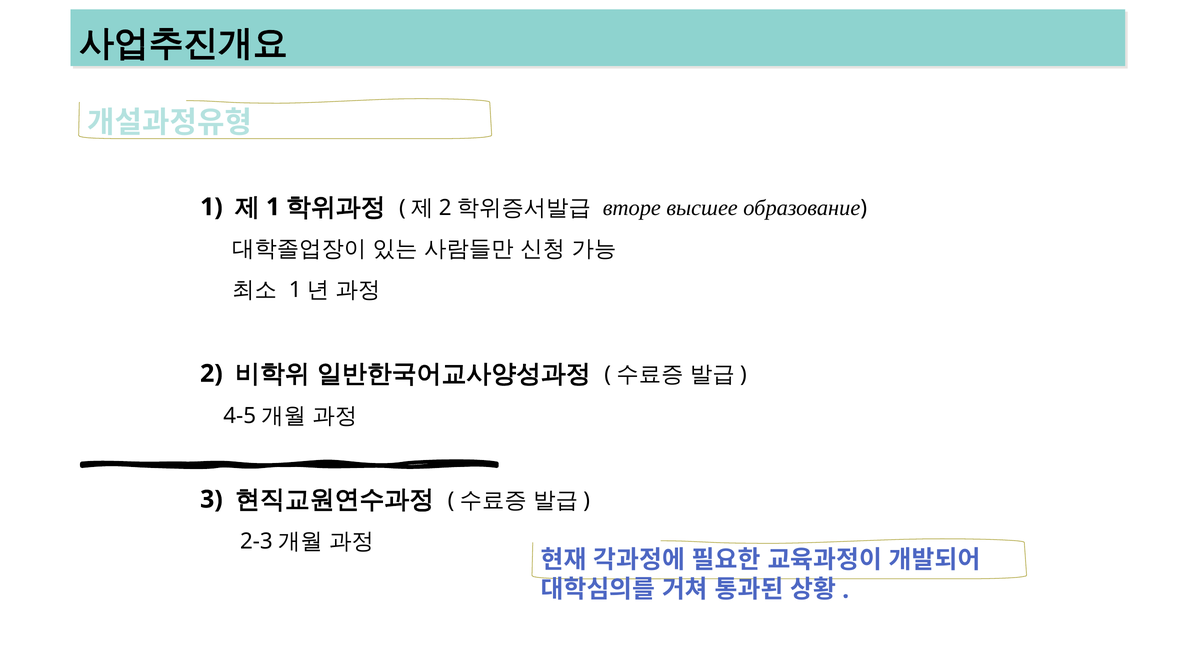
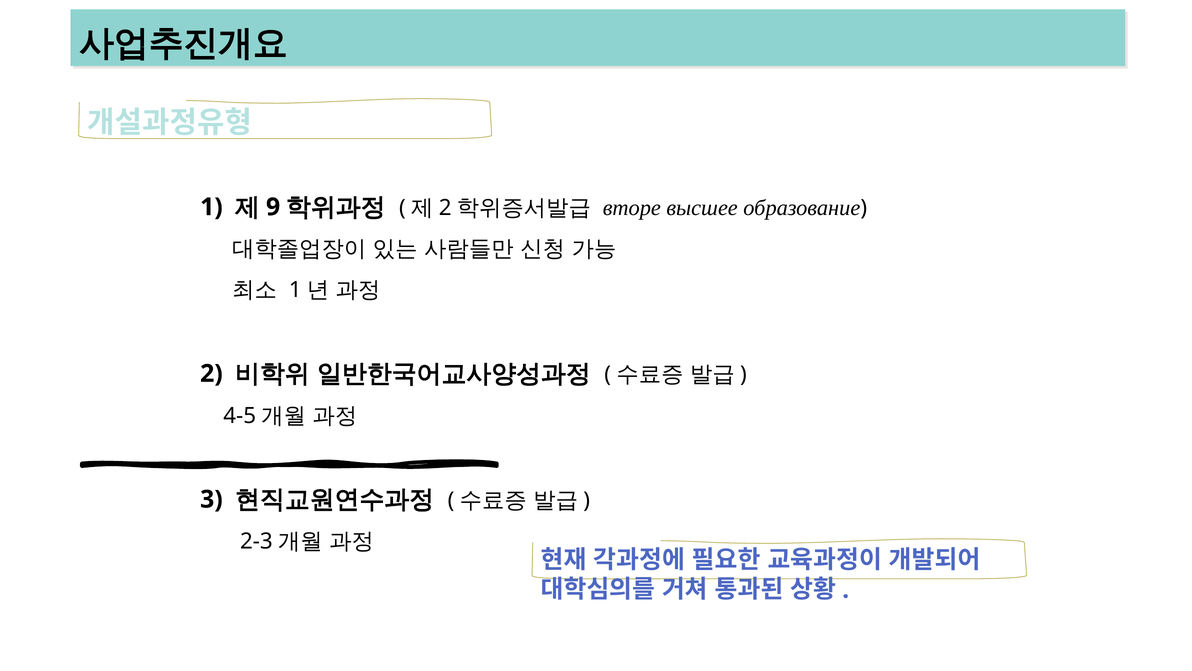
1 at (273, 207): 1 -> 9
